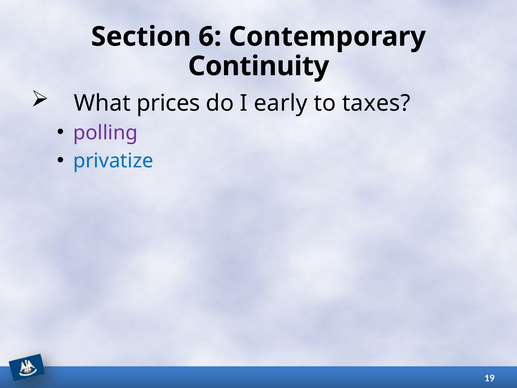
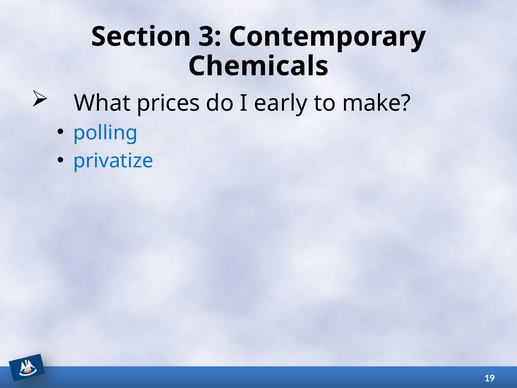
6: 6 -> 3
Continuity: Continuity -> Chemicals
taxes: taxes -> make
polling colour: purple -> blue
